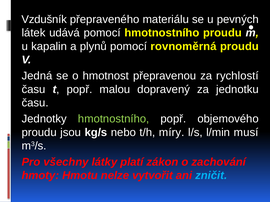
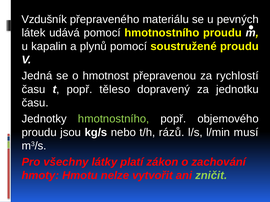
rovnoměrná: rovnoměrná -> soustružené
malou: malou -> těleso
míry: míry -> rázů
zničit colour: light blue -> light green
